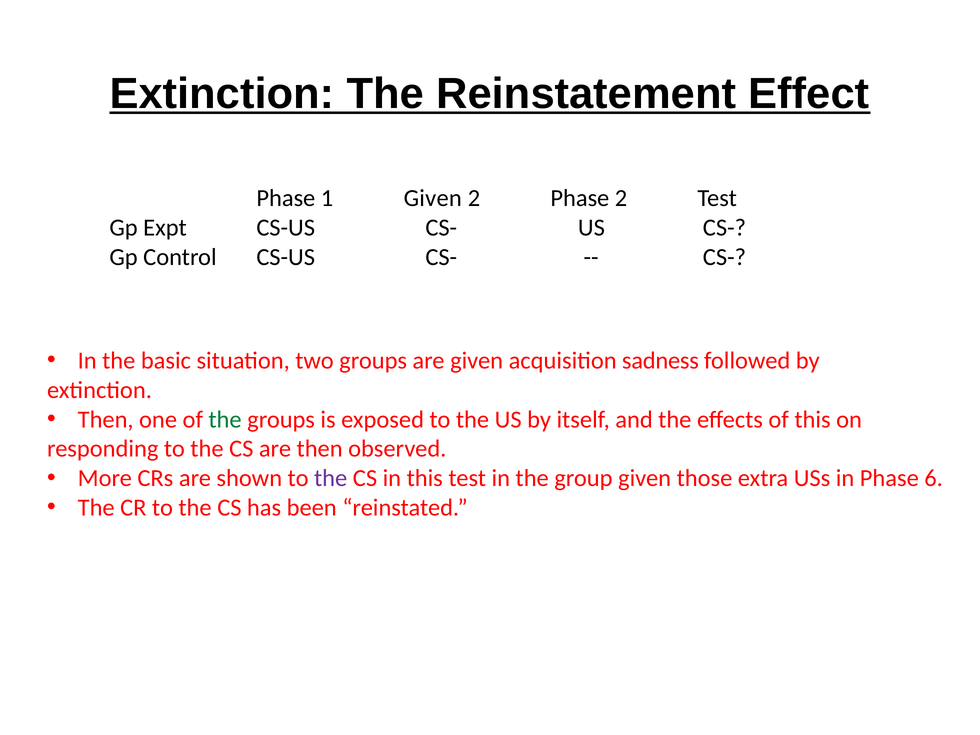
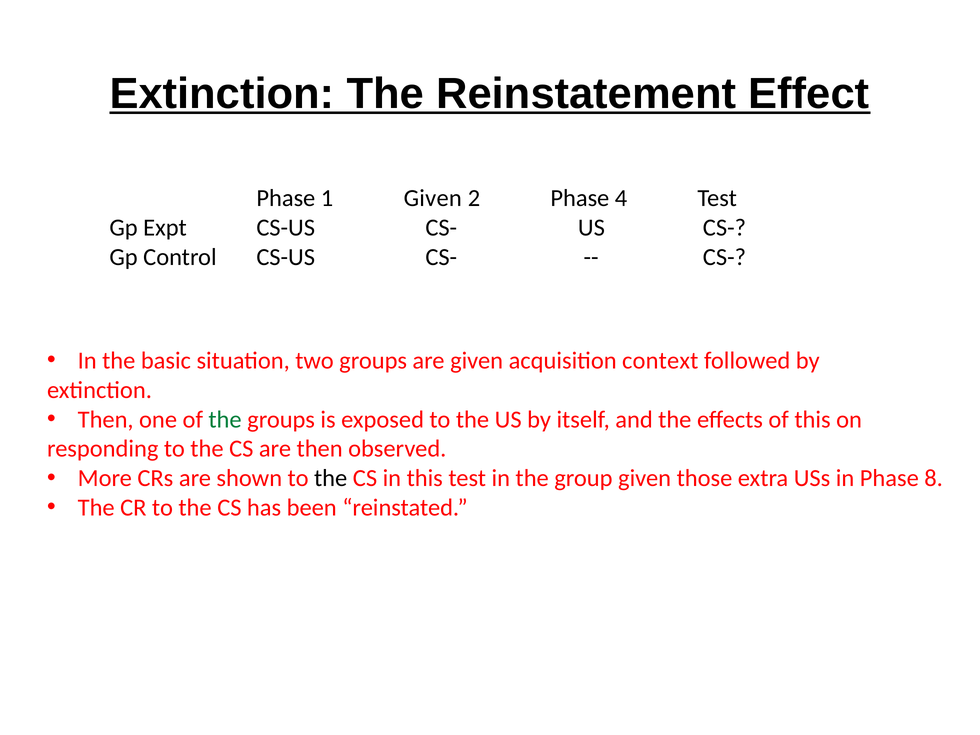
Phase 2: 2 -> 4
sadness: sadness -> context
the at (331, 478) colour: purple -> black
6: 6 -> 8
